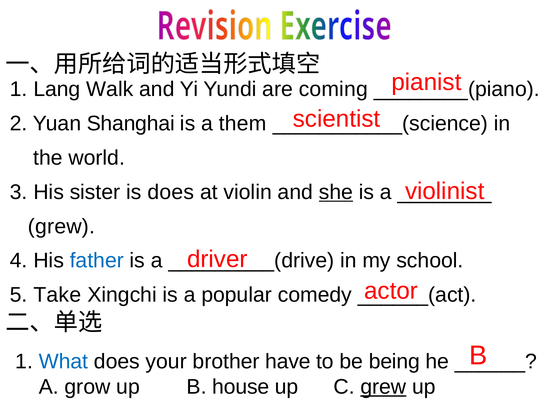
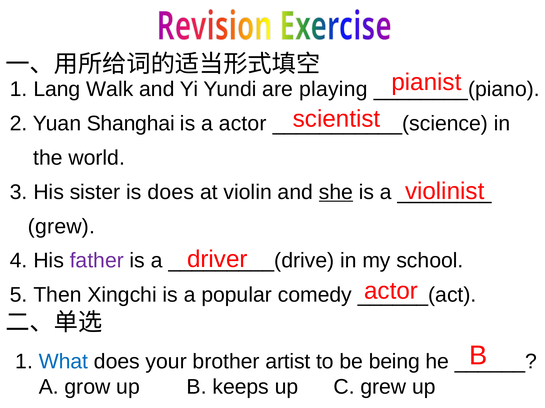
coming: coming -> playing
a them: them -> actor
father colour: blue -> purple
Take: Take -> Then
have: have -> artist
house: house -> keeps
grew at (383, 387) underline: present -> none
